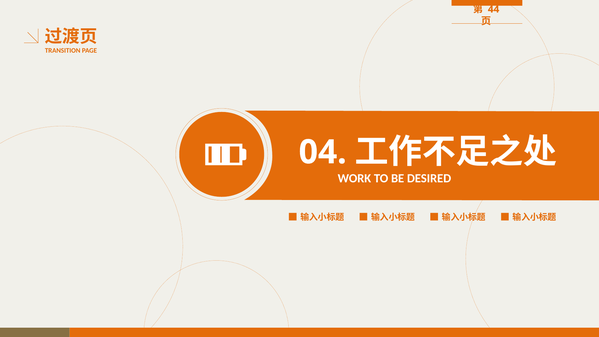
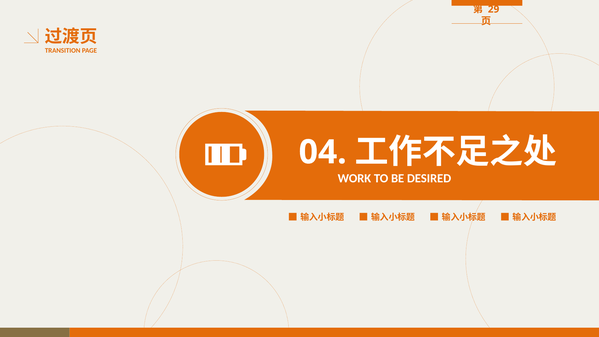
44: 44 -> 29
